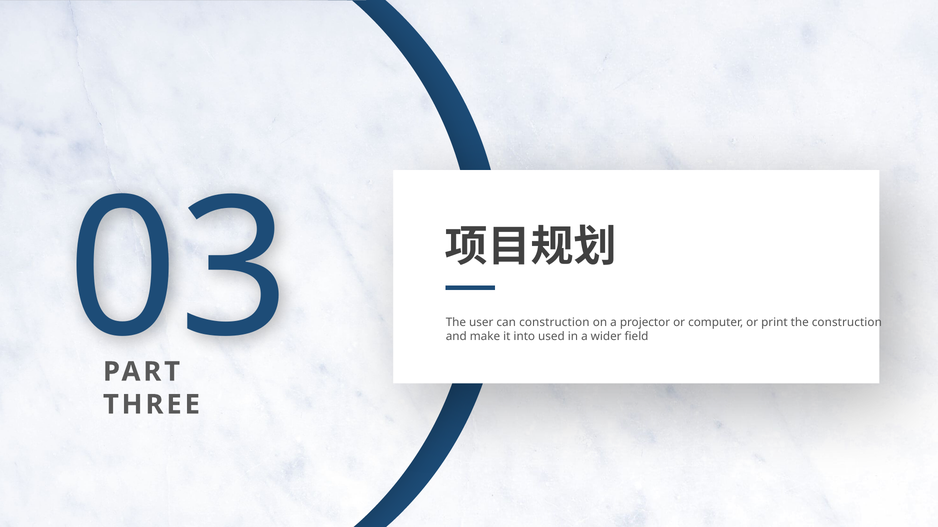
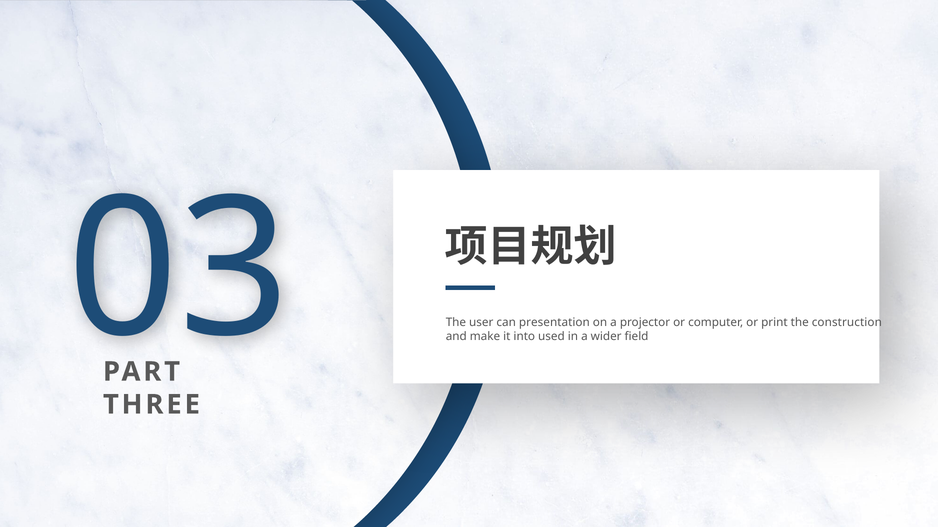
can construction: construction -> presentation
